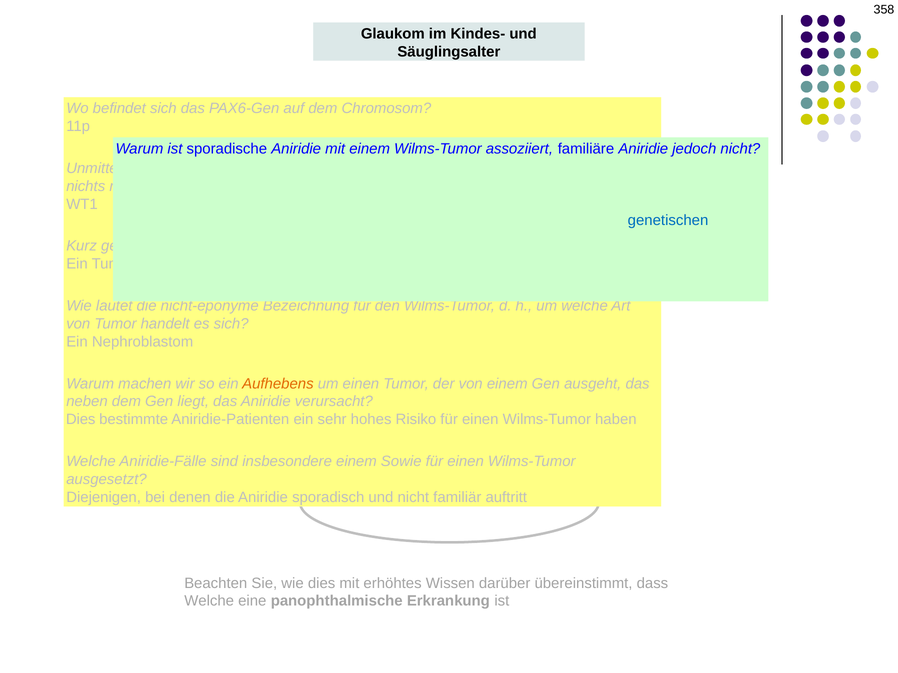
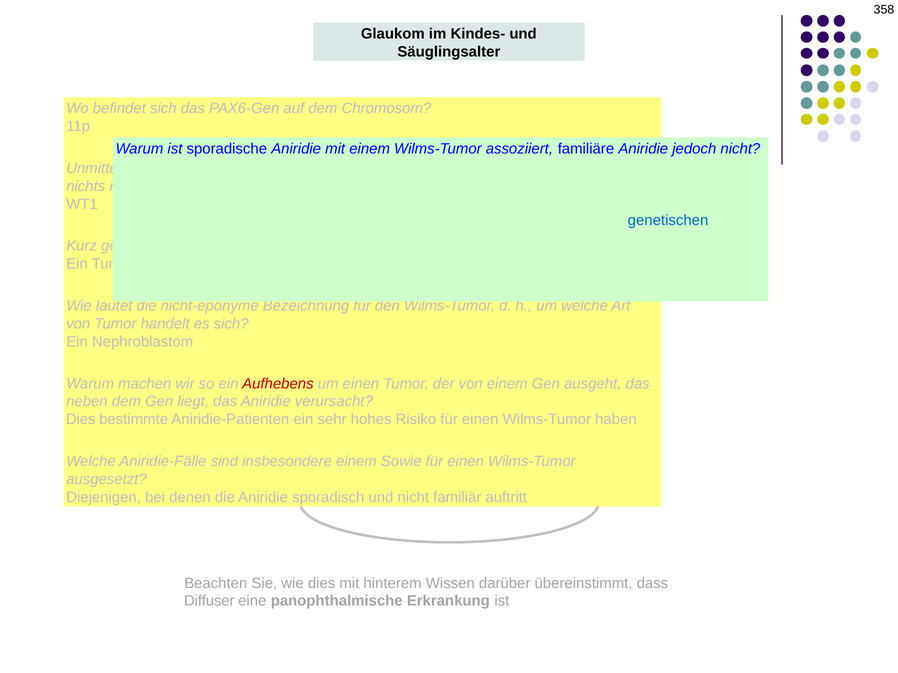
Aufhebens colour: orange -> red
erhöhtes: erhöhtes -> hinterem
Welche at (209, 601): Welche -> Diffuser
